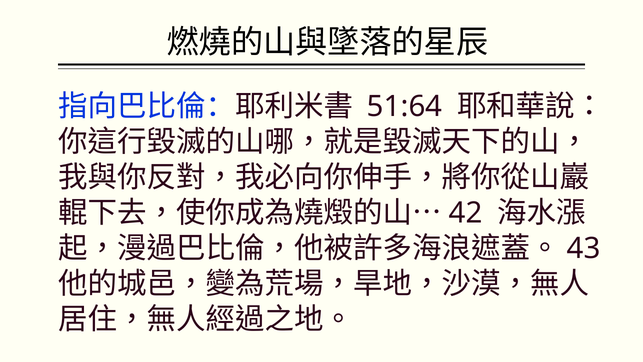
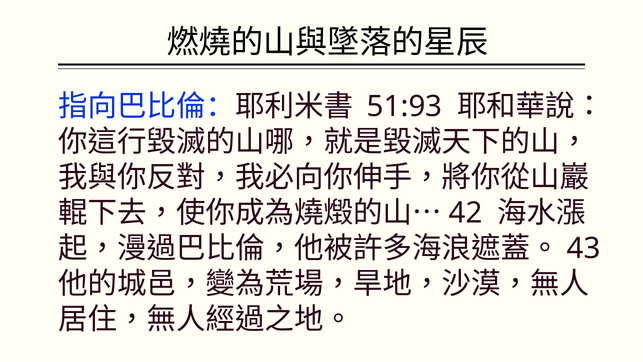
51:64: 51:64 -> 51:93
